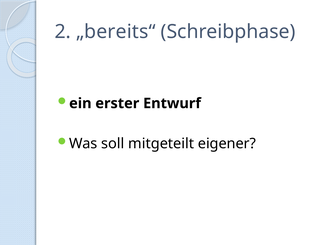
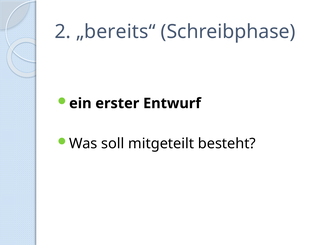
eigener: eigener -> besteht
